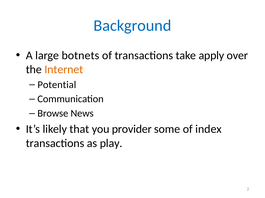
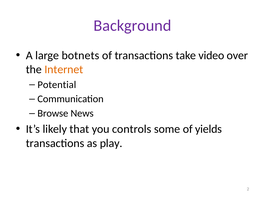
Background colour: blue -> purple
apply: apply -> video
provider: provider -> controls
index: index -> yields
